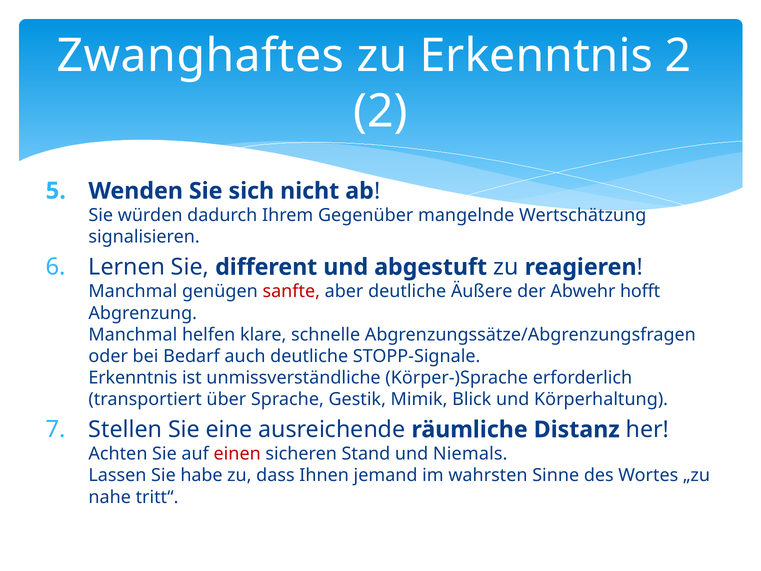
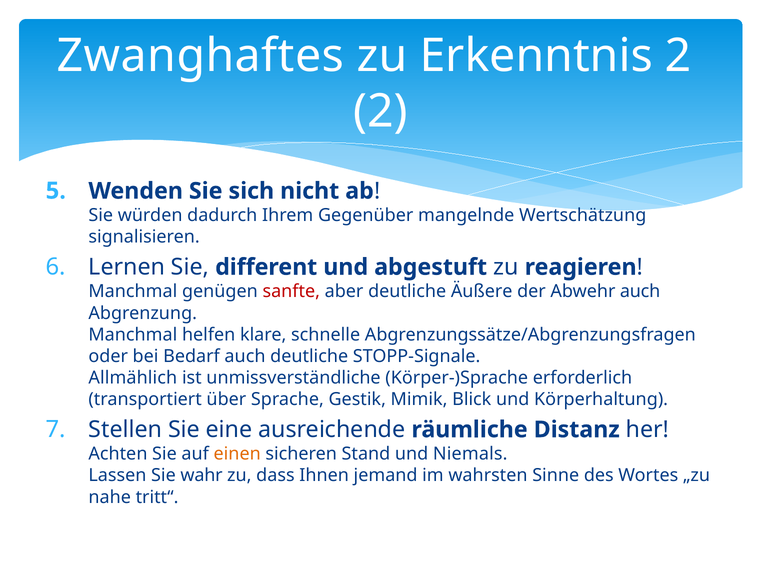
Abwehr hofft: hofft -> auch
Erkenntnis at (133, 378): Erkenntnis -> Allmählich
einen colour: red -> orange
habe: habe -> wahr
